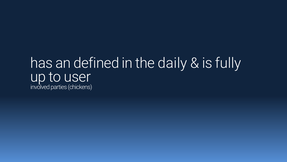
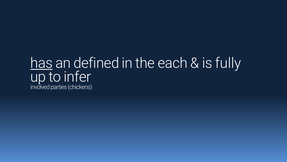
has underline: none -> present
daily: daily -> each
user: user -> infer
